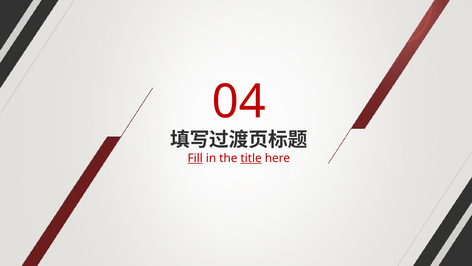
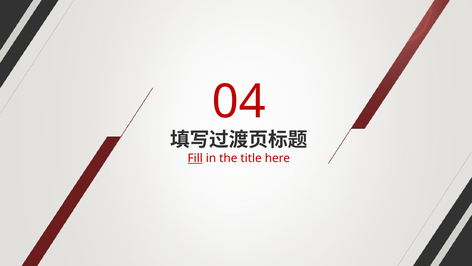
title underline: present -> none
